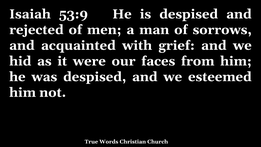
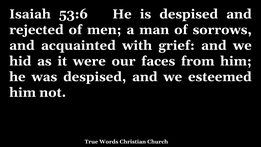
53:9: 53:9 -> 53:6
